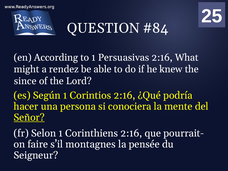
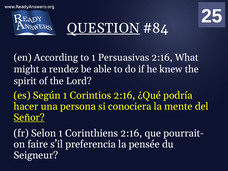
QUESTION underline: none -> present
since: since -> spirit
montagnes: montagnes -> preferencia
